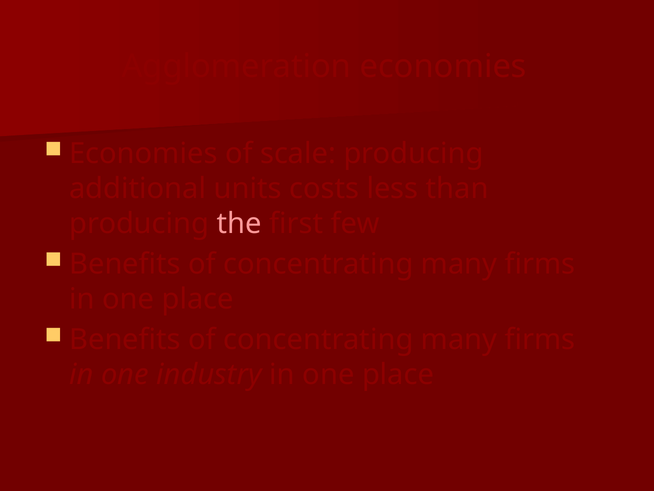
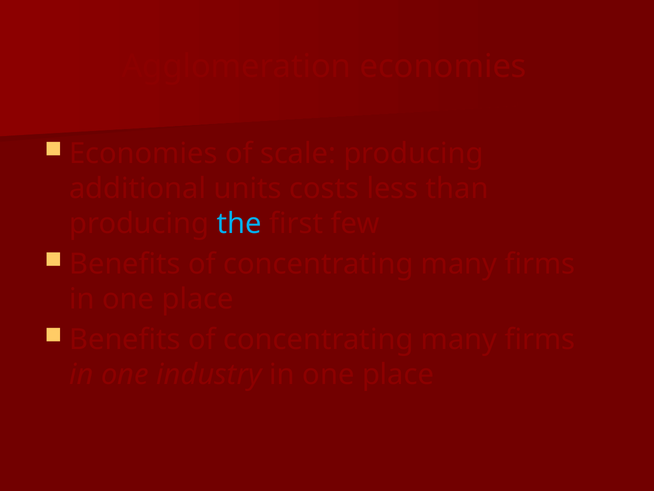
the colour: pink -> light blue
